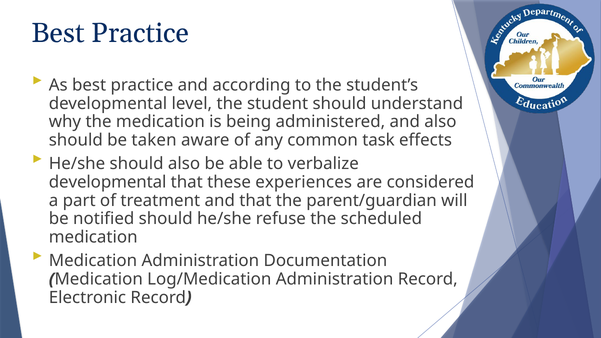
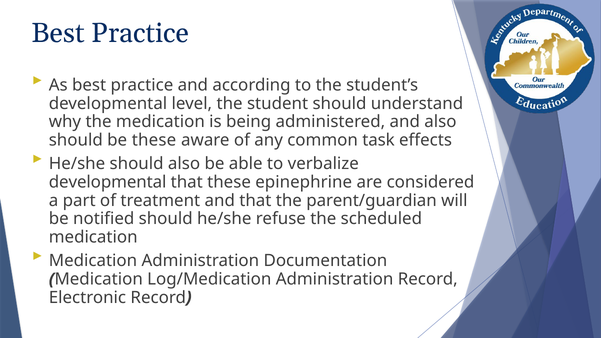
be taken: taken -> these
experiences: experiences -> epinephrine
